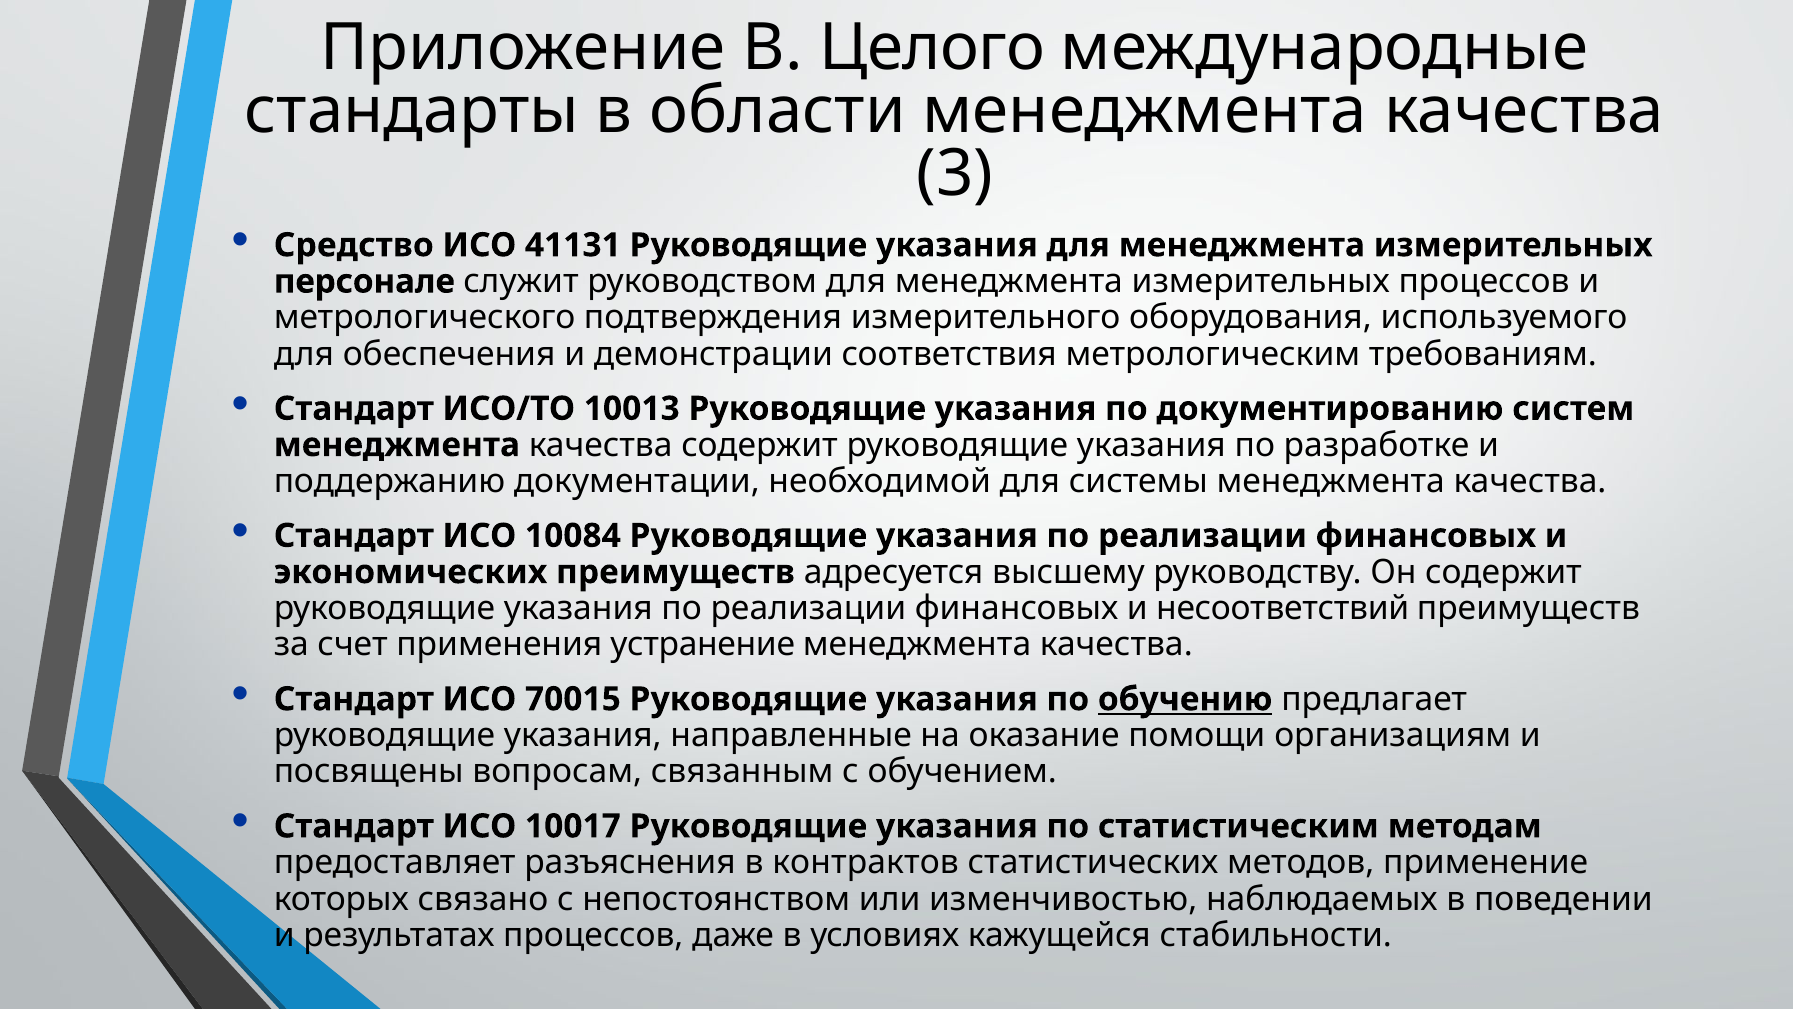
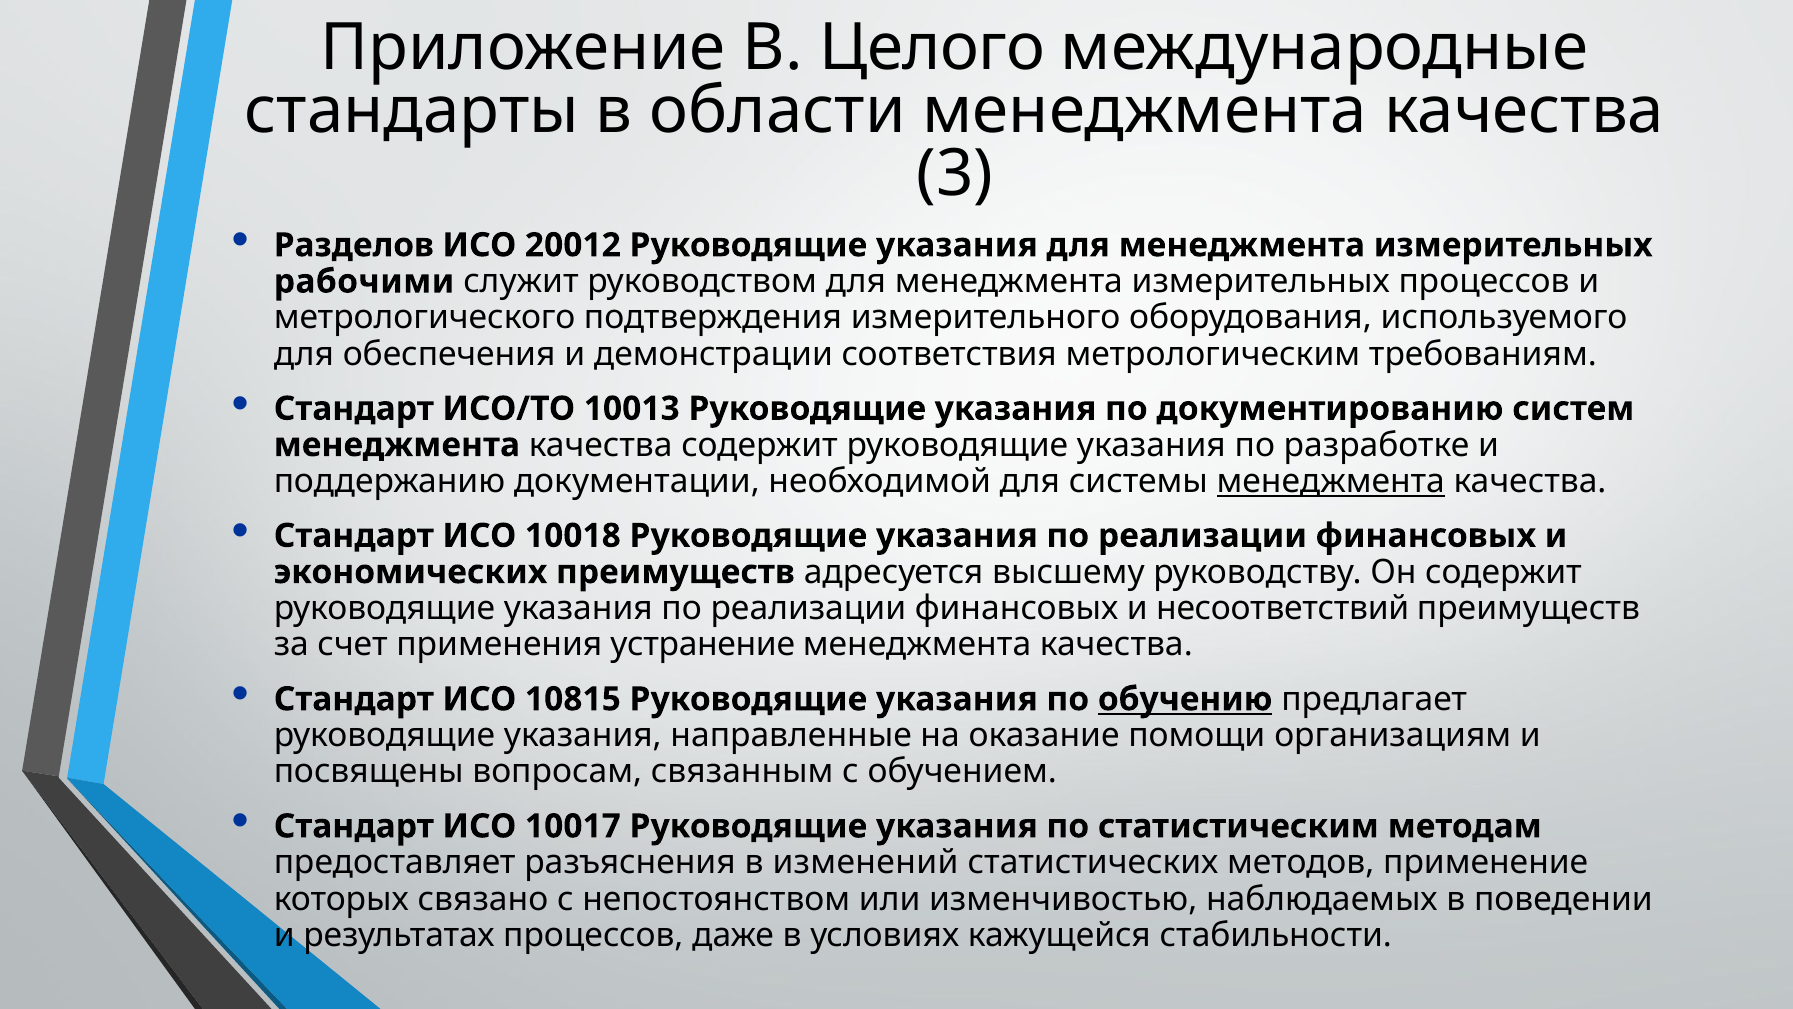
Средство: Средство -> Разделов
41131: 41131 -> 20012
персонале: персонале -> рабочими
менеджмента at (1331, 481) underline: none -> present
10084: 10084 -> 10018
70015: 70015 -> 10815
контрактов: контрактов -> изменений
